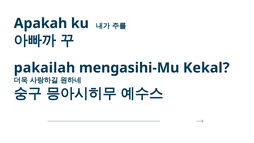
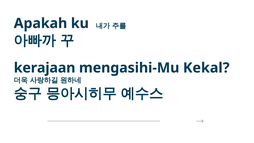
pakailah: pakailah -> kerajaan
